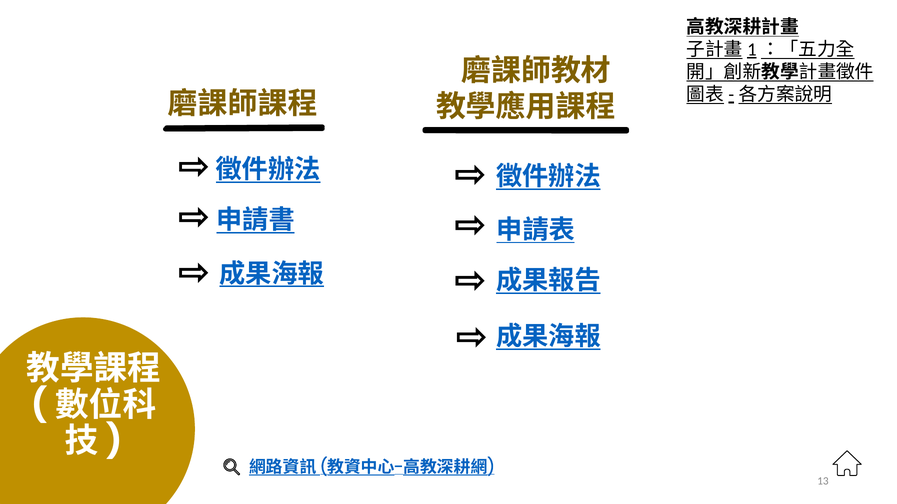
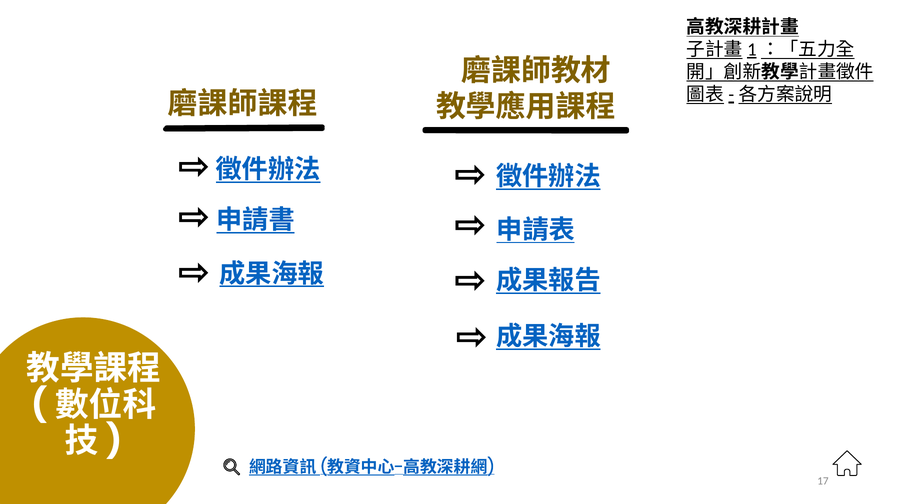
13: 13 -> 17
